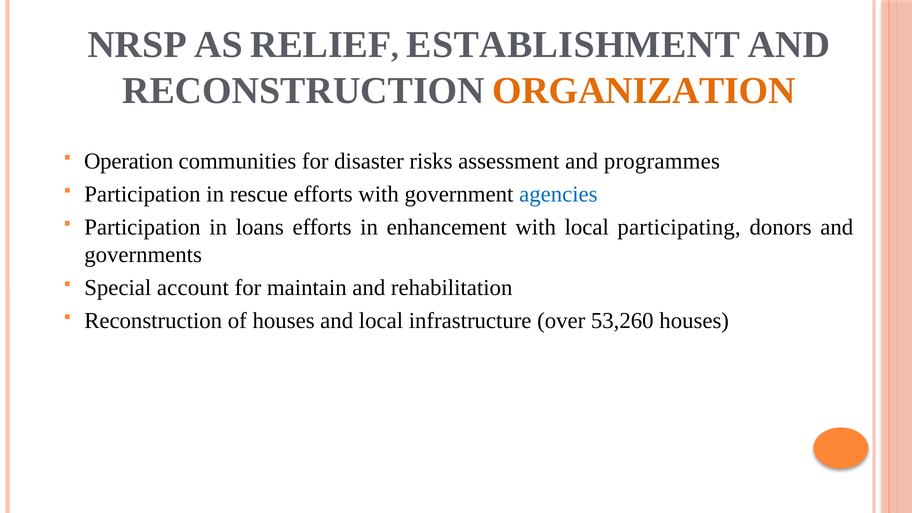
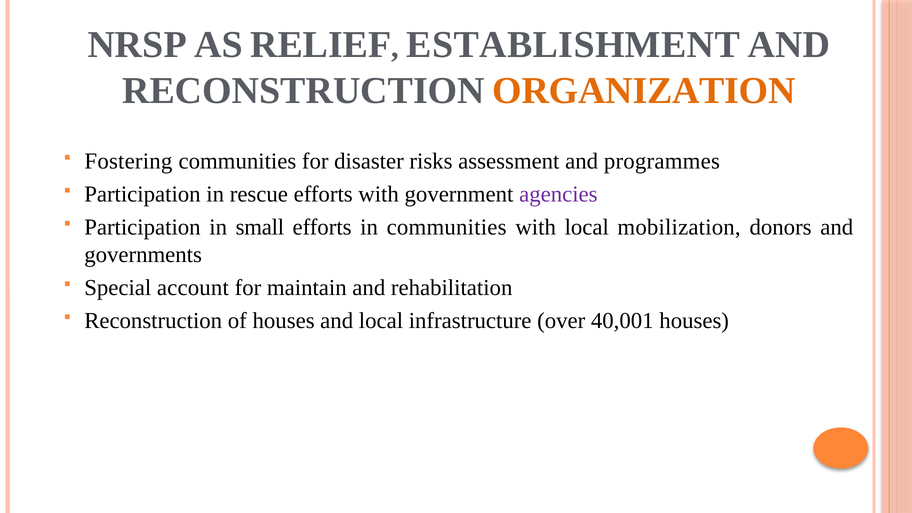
Operation: Operation -> Fostering
agencies colour: blue -> purple
loans: loans -> small
in enhancement: enhancement -> communities
participating: participating -> mobilization
53,260: 53,260 -> 40,001
